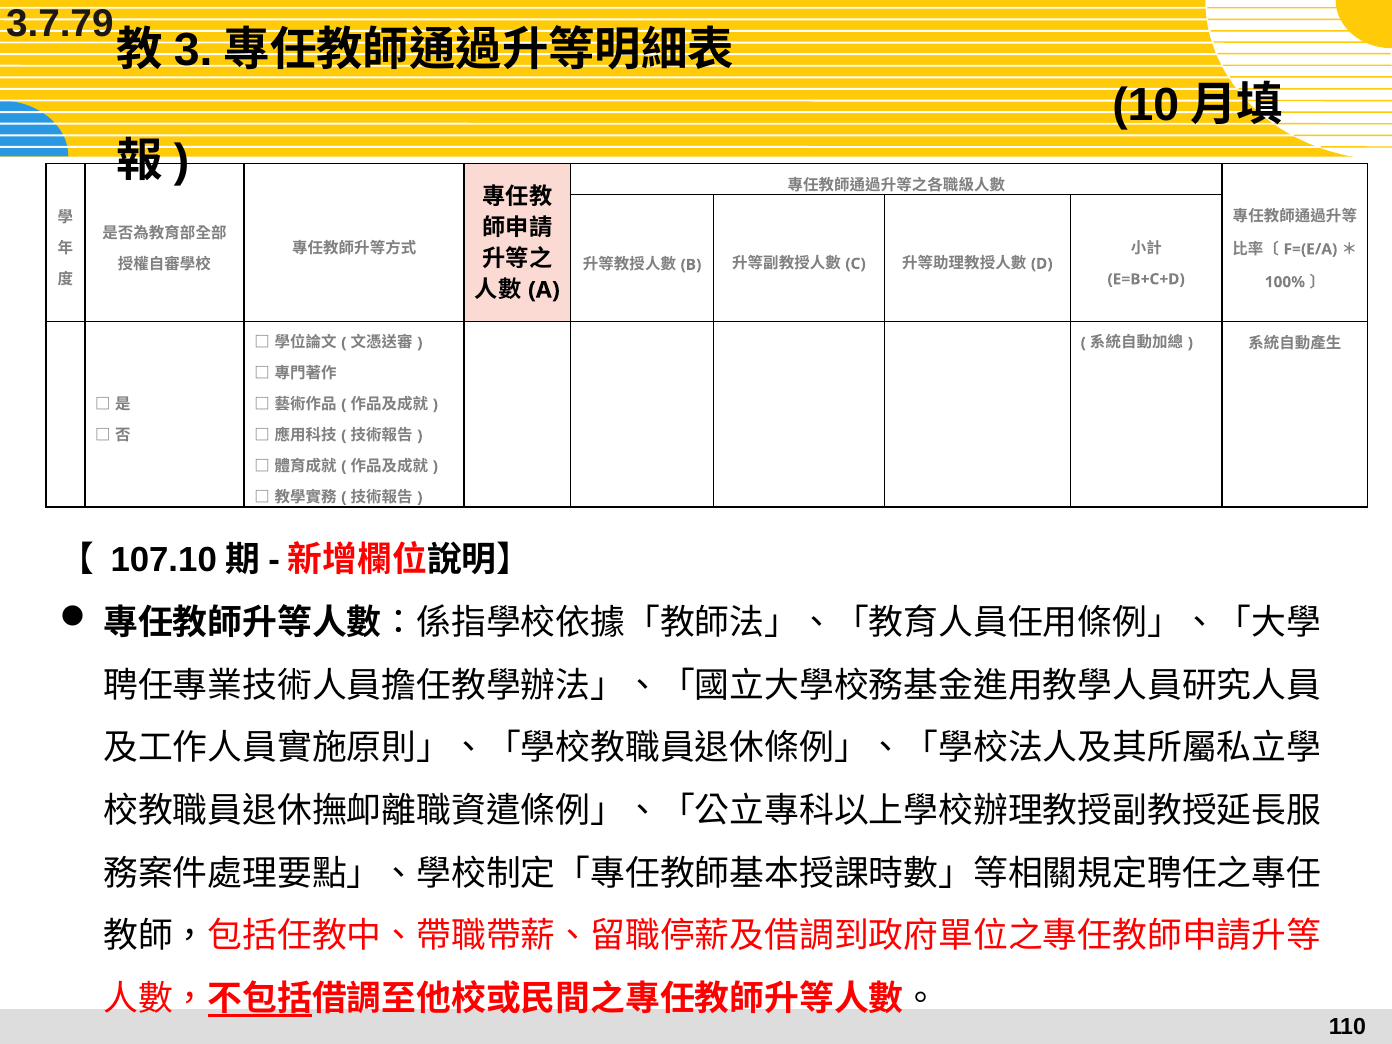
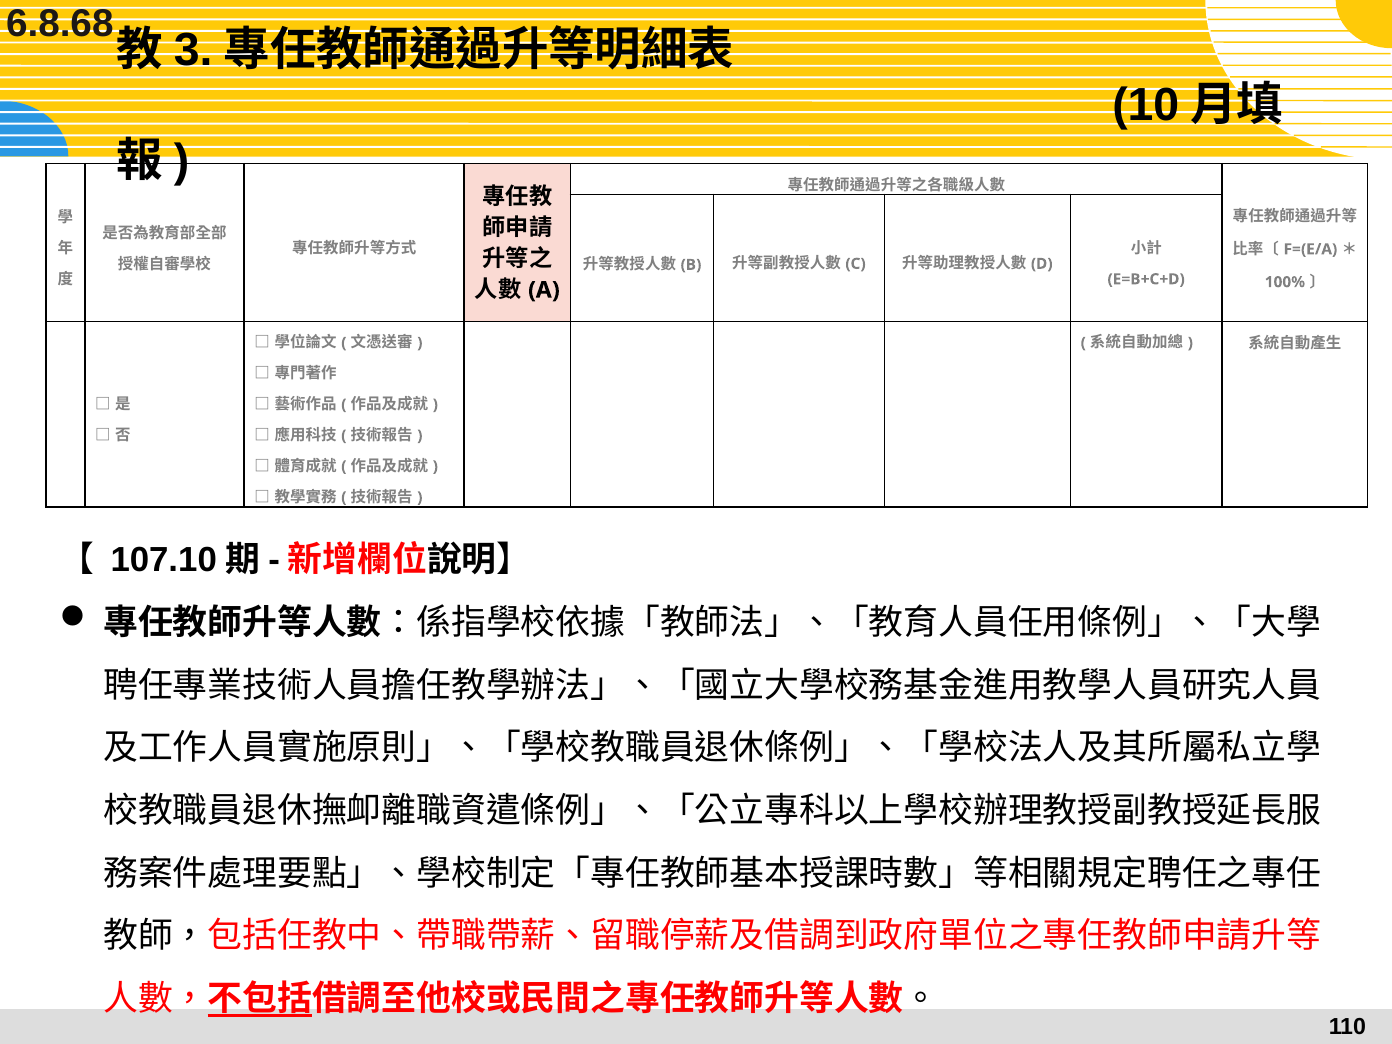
3.7.79: 3.7.79 -> 6.8.68
